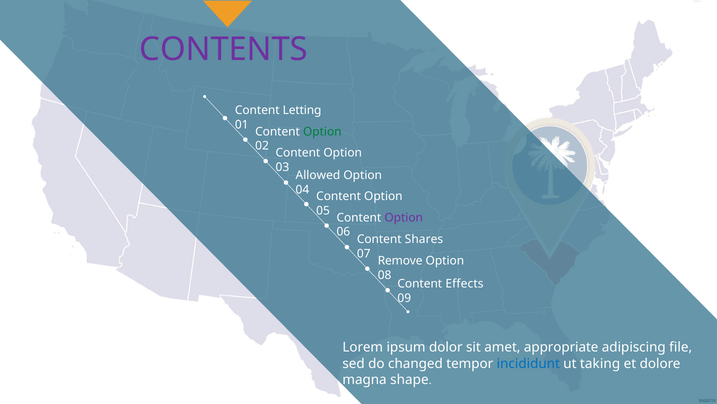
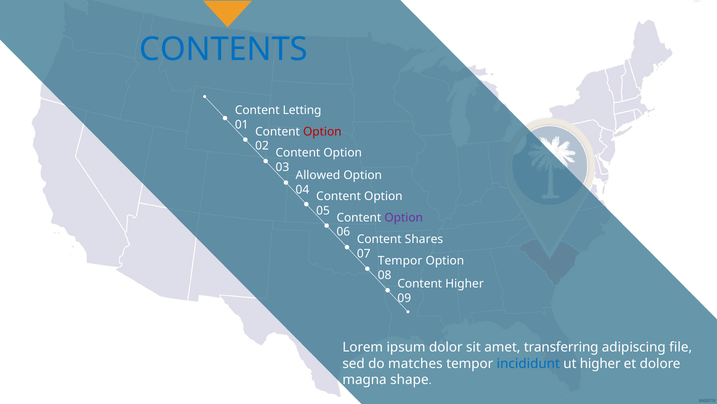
CONTENTS colour: purple -> blue
Option at (322, 131) colour: green -> red
Remove at (400, 260): Remove -> Tempor
Content Effects: Effects -> Higher
appropriate: appropriate -> transferring
changed: changed -> matches
ut taking: taking -> higher
